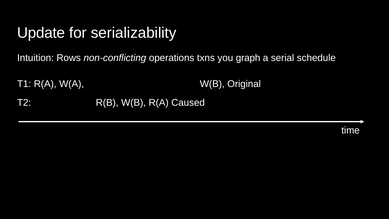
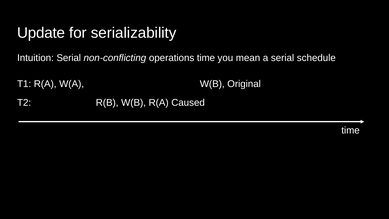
Intuition Rows: Rows -> Serial
operations txns: txns -> time
graph: graph -> mean
